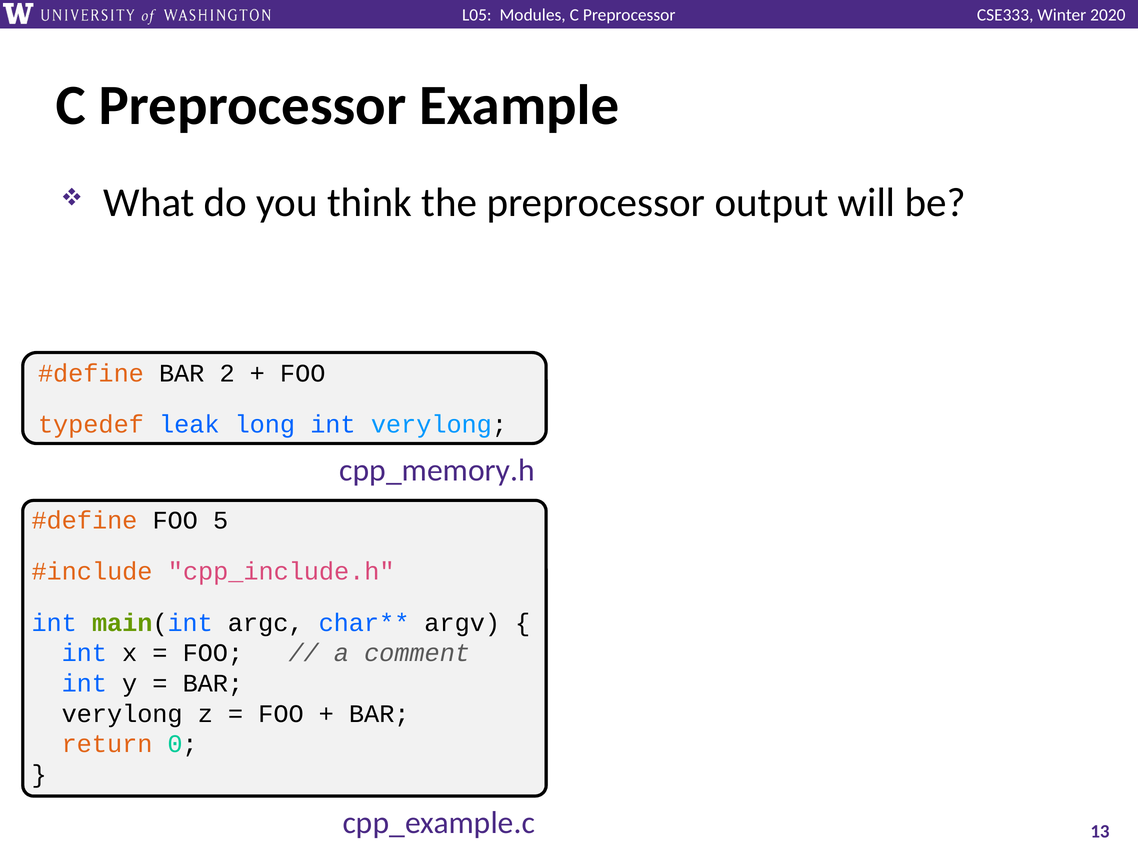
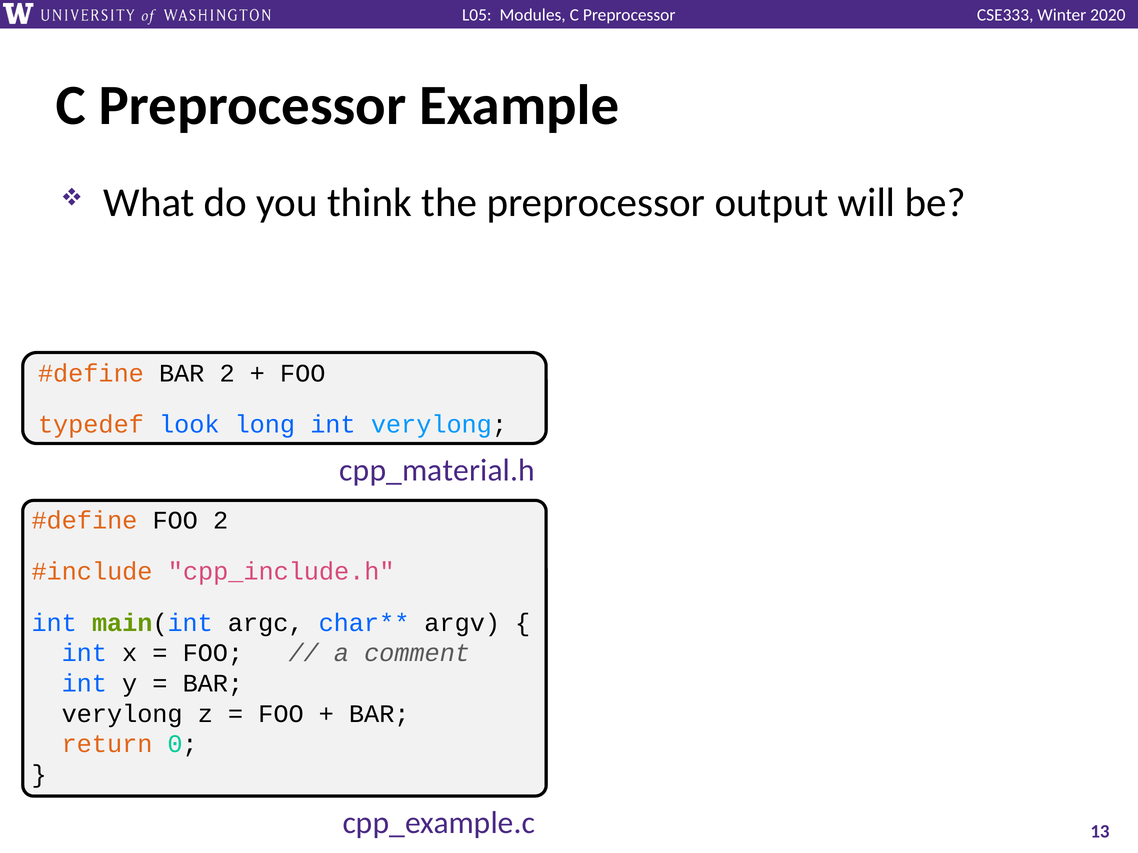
leak: leak -> look
cpp_memory.h: cpp_memory.h -> cpp_material.h
FOO 5: 5 -> 2
